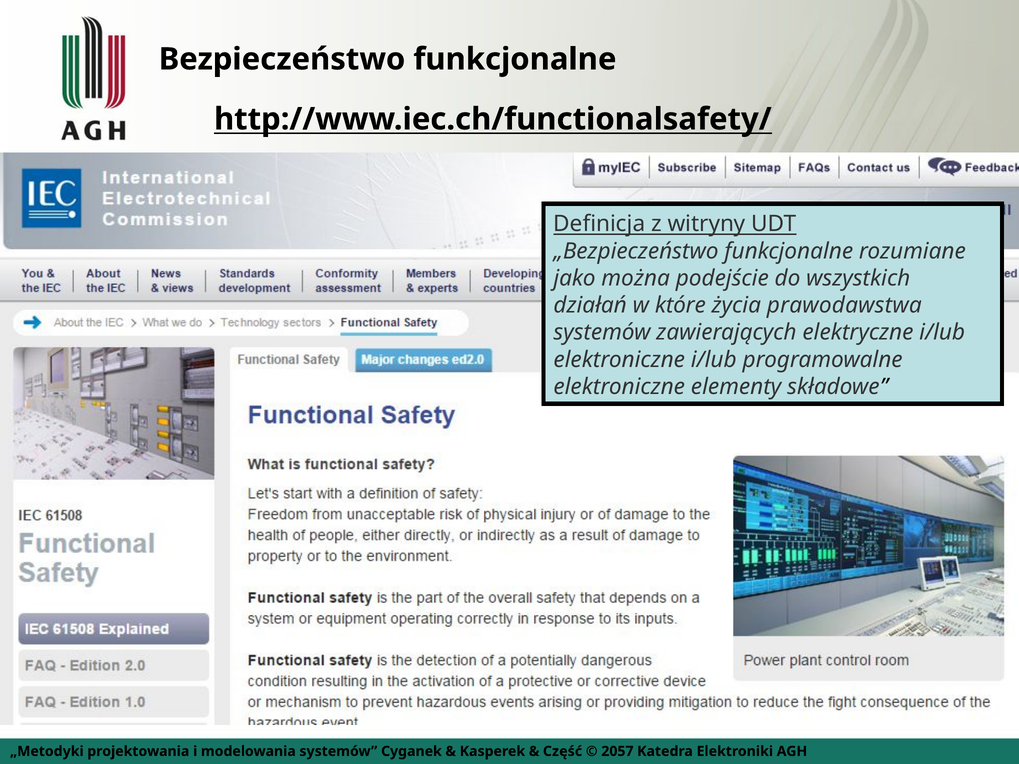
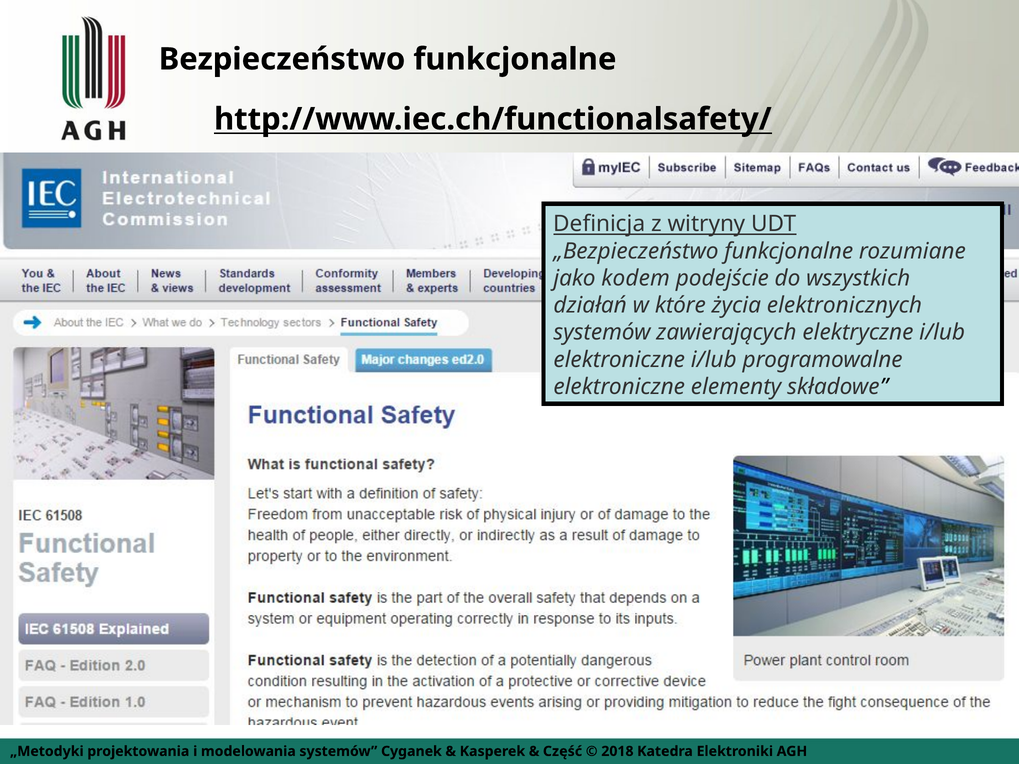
można: można -> kodem
prawodawstwa: prawodawstwa -> elektronicznych
2057: 2057 -> 2018
